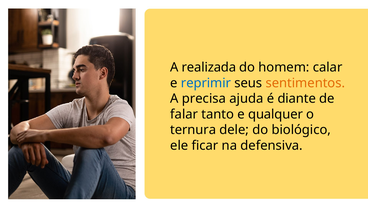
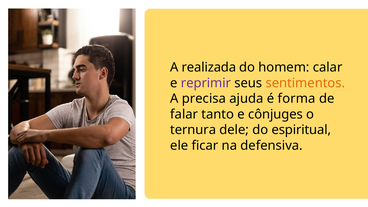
reprimir colour: blue -> purple
diante: diante -> forma
qualquer: qualquer -> cônjuges
biológico: biológico -> espiritual
